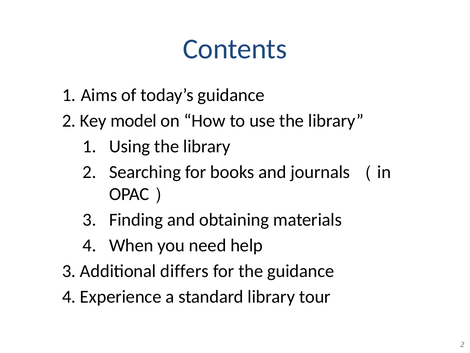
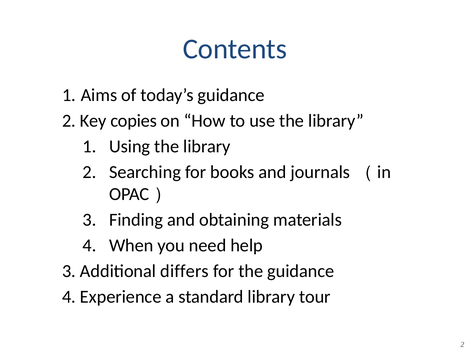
model: model -> copies
